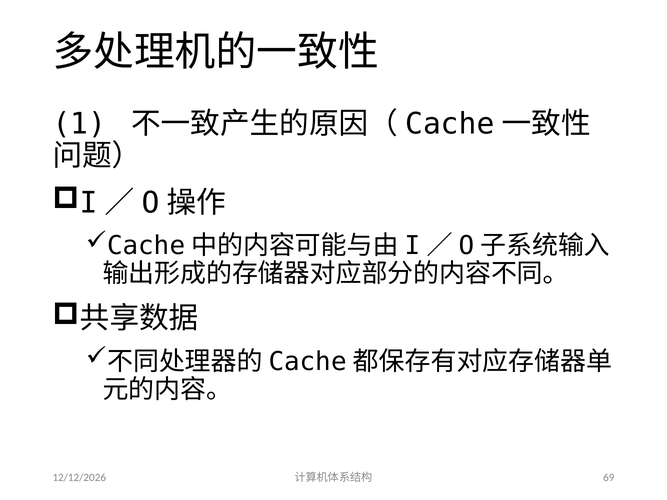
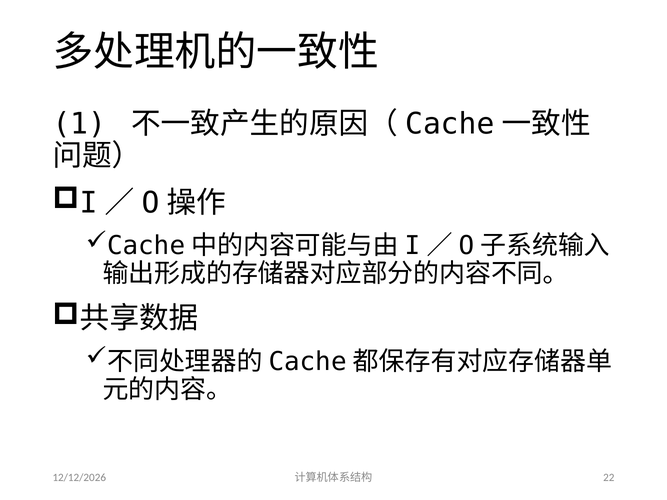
69: 69 -> 22
